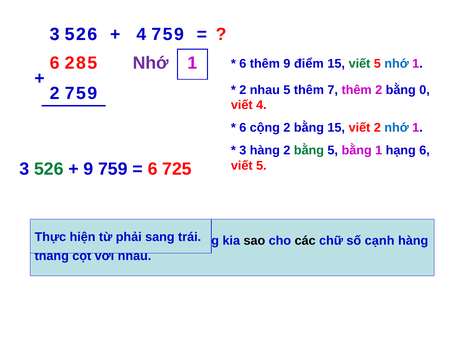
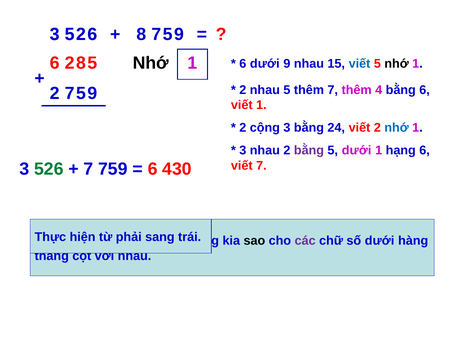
4 at (141, 34): 4 -> 8
Nhớ at (151, 63) colour: purple -> black
6 thêm: thêm -> dưới
9 điểm: điểm -> nhau
viết at (360, 64) colour: green -> blue
nhớ at (397, 64) colour: blue -> black
thêm 2: 2 -> 4
bằng 0: 0 -> 6
viết 4: 4 -> 1
6 at (243, 128): 6 -> 2
cộng 2: 2 -> 3
bằng 15: 15 -> 24
3 hàng: hàng -> nhau
bằng at (309, 150) colour: green -> purple
5 bằng: bằng -> dưới
5 at (261, 165): 5 -> 7
9 at (88, 169): 9 -> 7
725: 725 -> 430
các colour: black -> purple
số cạnh: cạnh -> dưới
